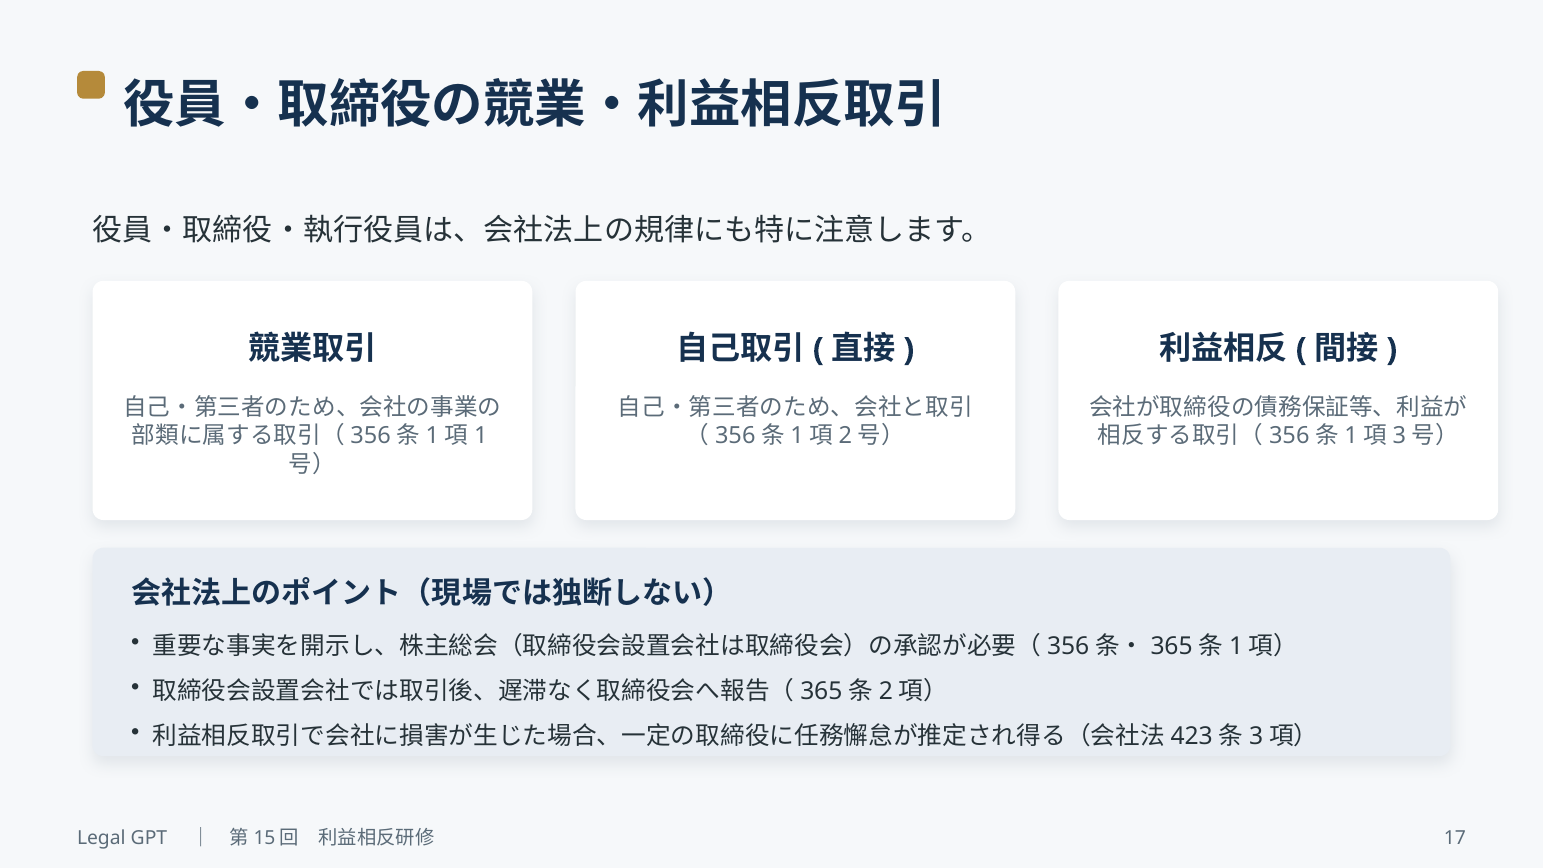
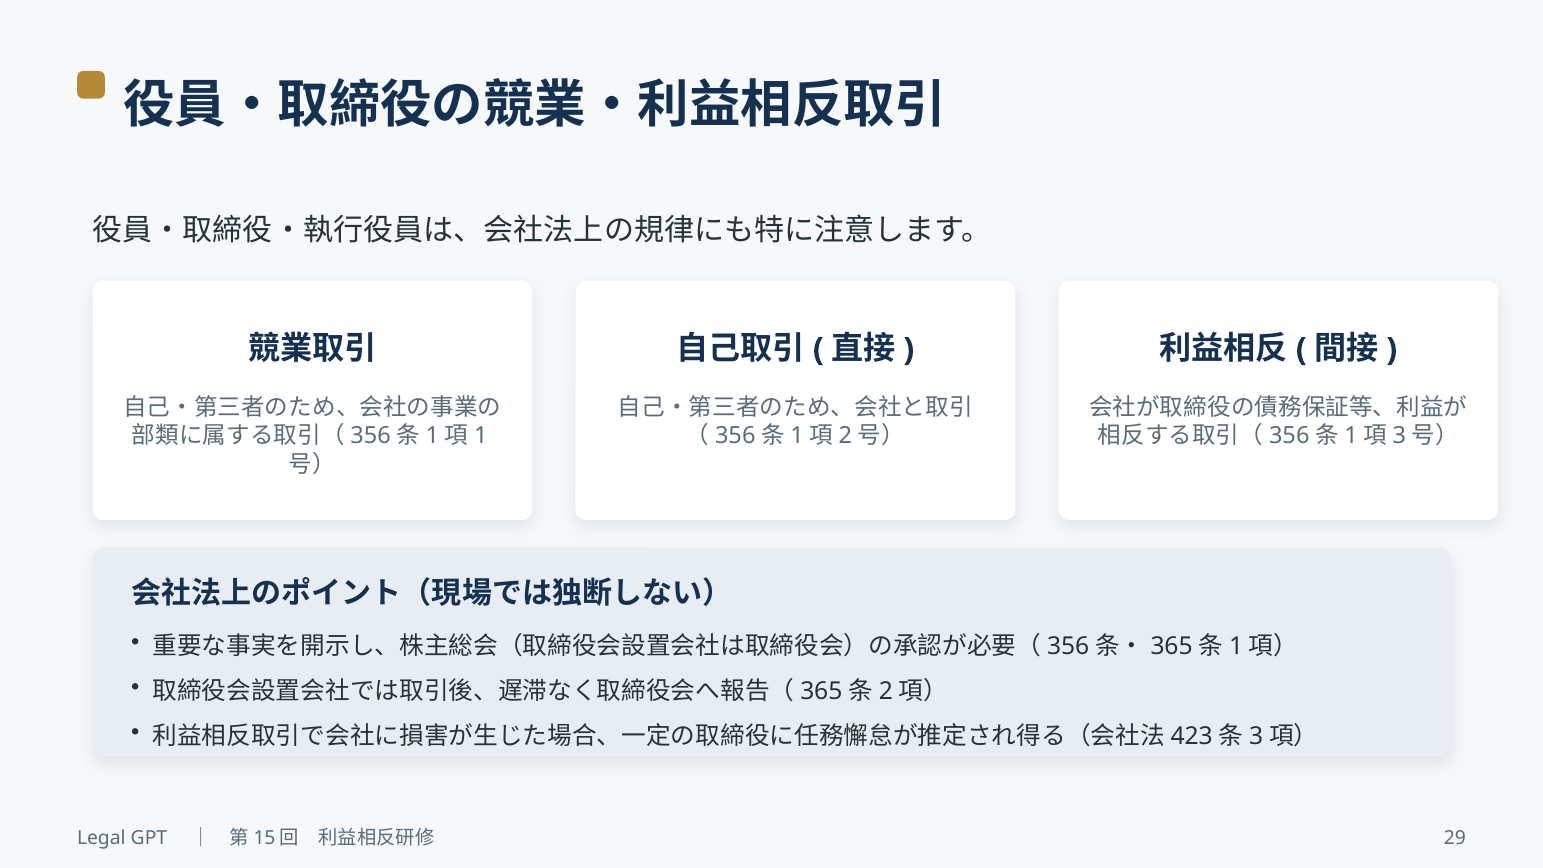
17: 17 -> 29
